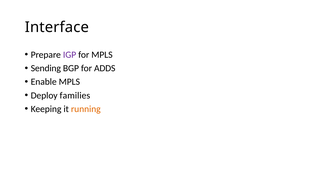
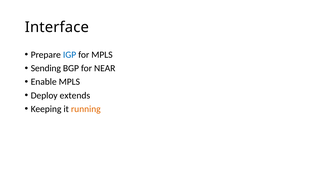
IGP colour: purple -> blue
ADDS: ADDS -> NEAR
families: families -> extends
